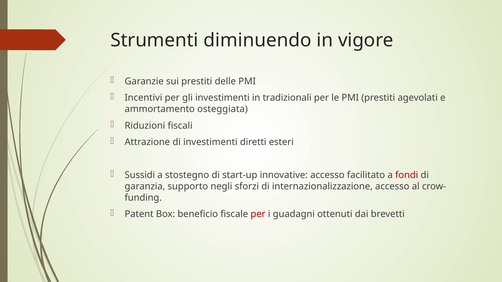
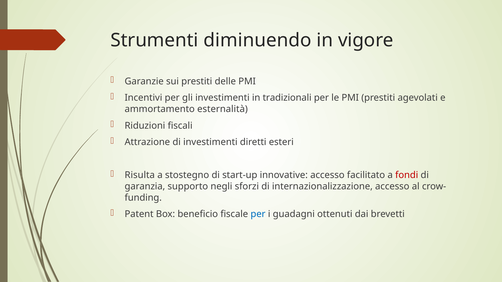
osteggiata: osteggiata -> esternalità
Sussidi: Sussidi -> Risulta
per at (258, 214) colour: red -> blue
